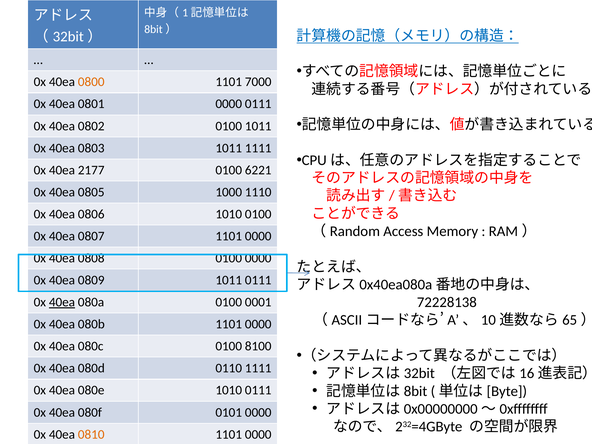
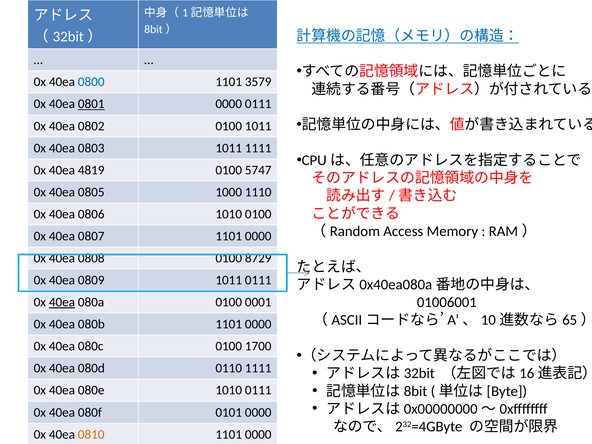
0800 colour: orange -> blue
7000: 7000 -> 3579
0801 underline: none -> present
2177: 2177 -> 4819
6221: 6221 -> 5747
0100 0000: 0000 -> 8729
72228138: 72228138 -> 01006001
8100: 8100 -> 1700
